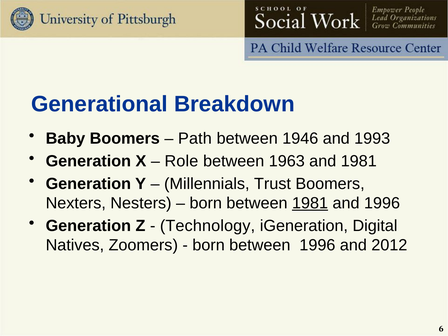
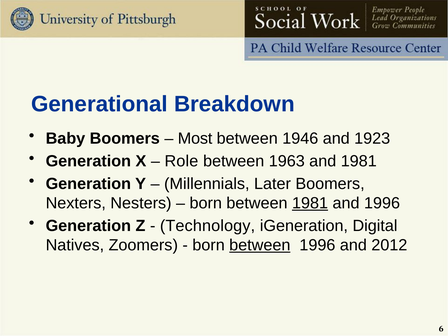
Path: Path -> Most
1993: 1993 -> 1923
Trust: Trust -> Later
between at (260, 245) underline: none -> present
